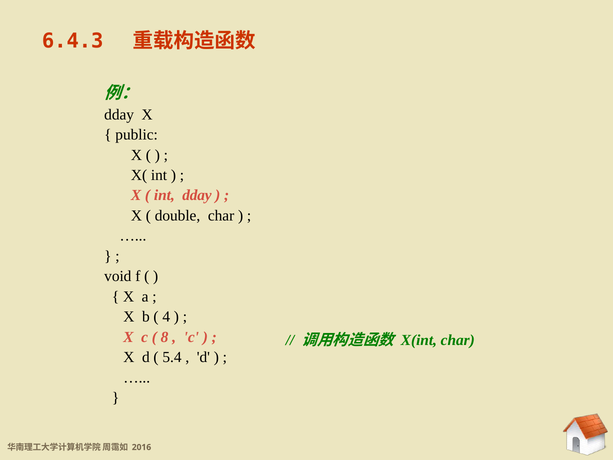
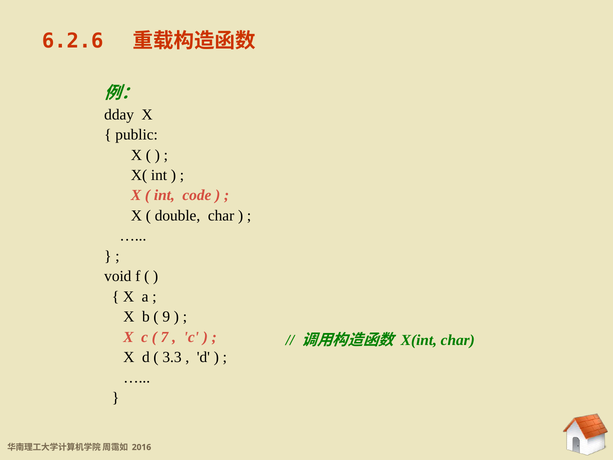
6.4.3: 6.4.3 -> 6.2.6
int dday: dday -> code
4: 4 -> 9
8: 8 -> 7
5.4: 5.4 -> 3.3
